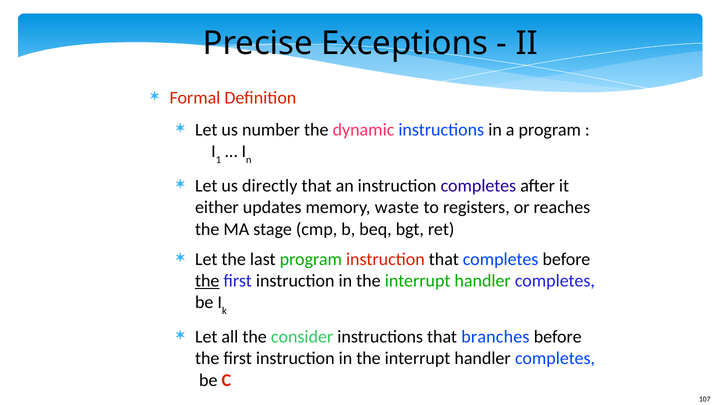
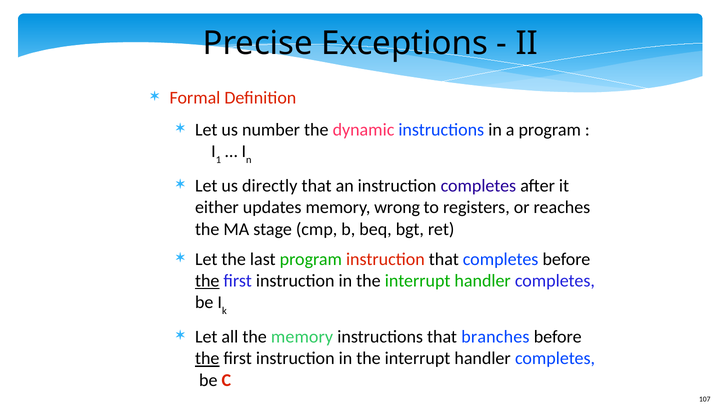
waste: waste -> wrong
the consider: consider -> memory
the at (207, 359) underline: none -> present
